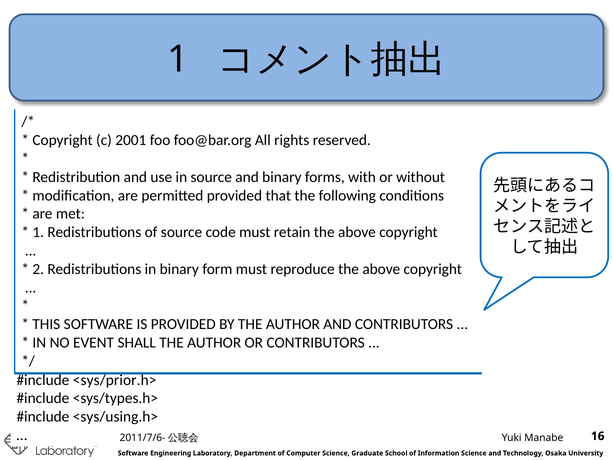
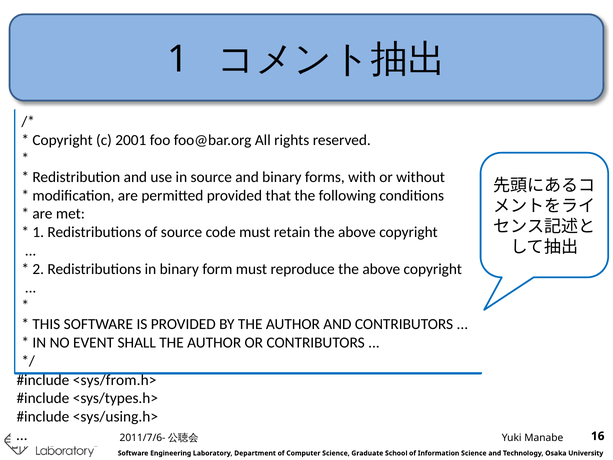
<sys/prior.h>: <sys/prior.h> -> <sys/from.h>
